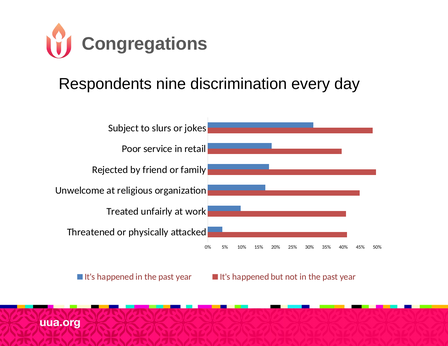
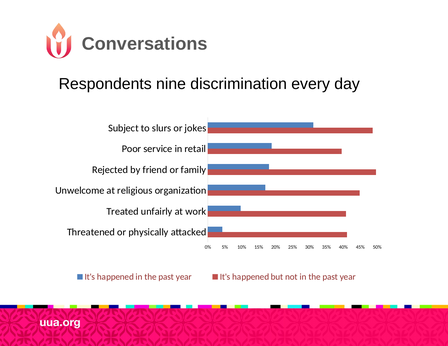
Congregations: Congregations -> Conversations
